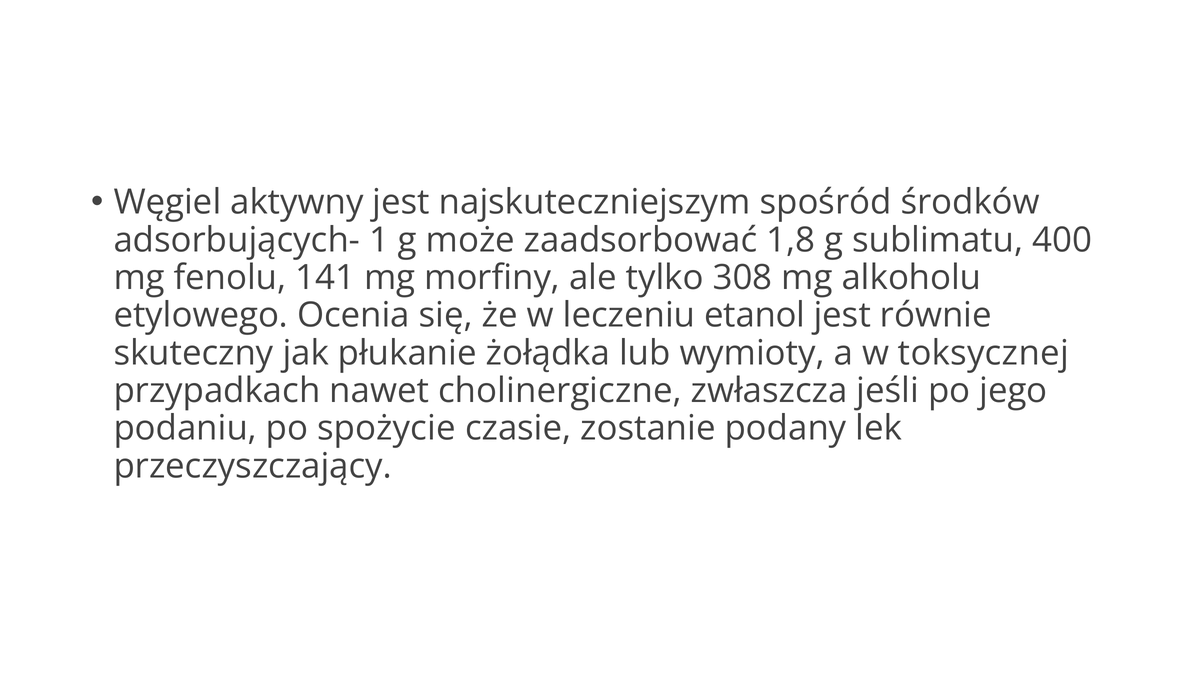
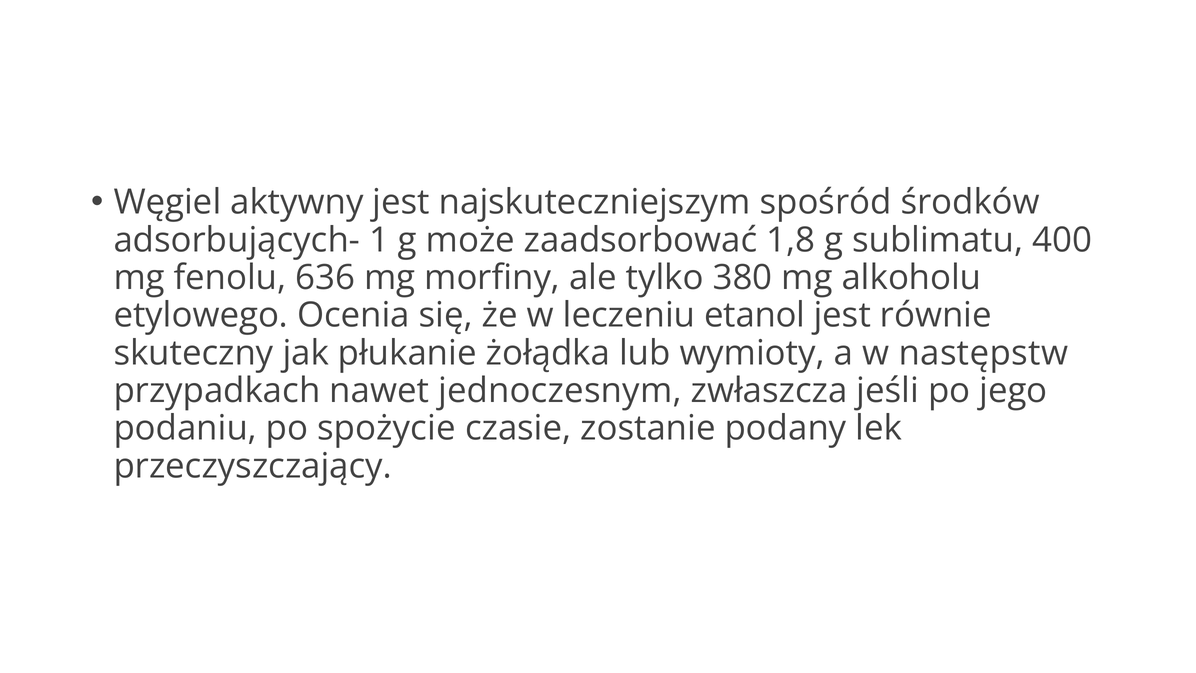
141: 141 -> 636
308: 308 -> 380
toksycznej: toksycznej -> następstw
cholinergiczne: cholinergiczne -> jednoczesnym
